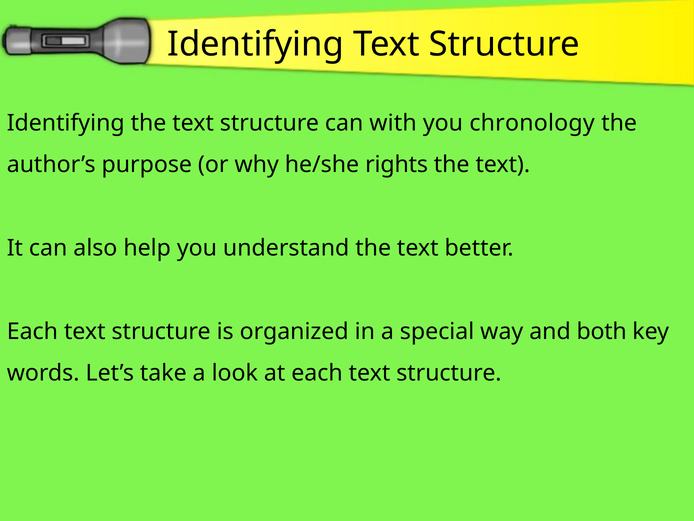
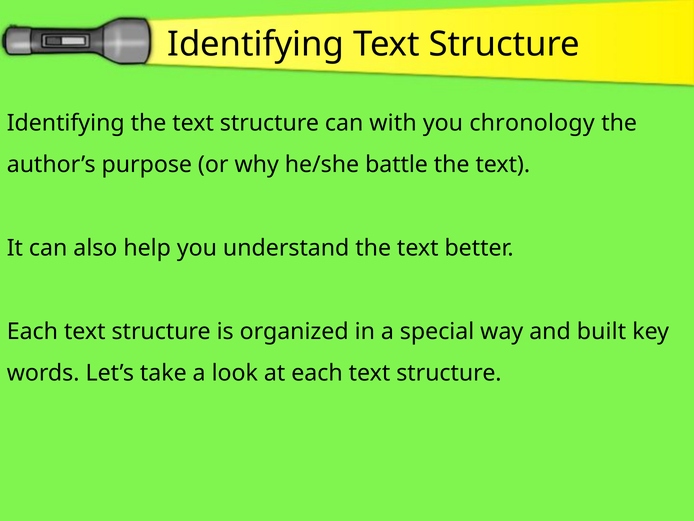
rights: rights -> battle
both: both -> built
